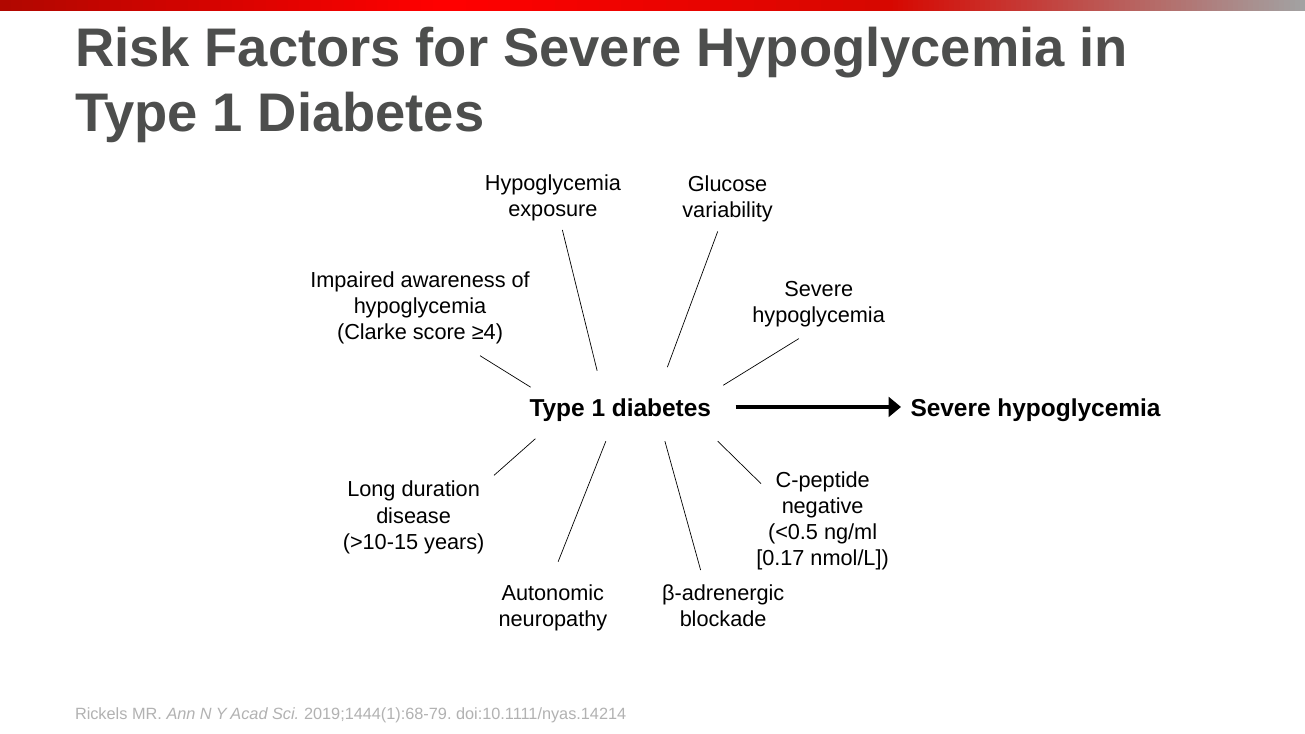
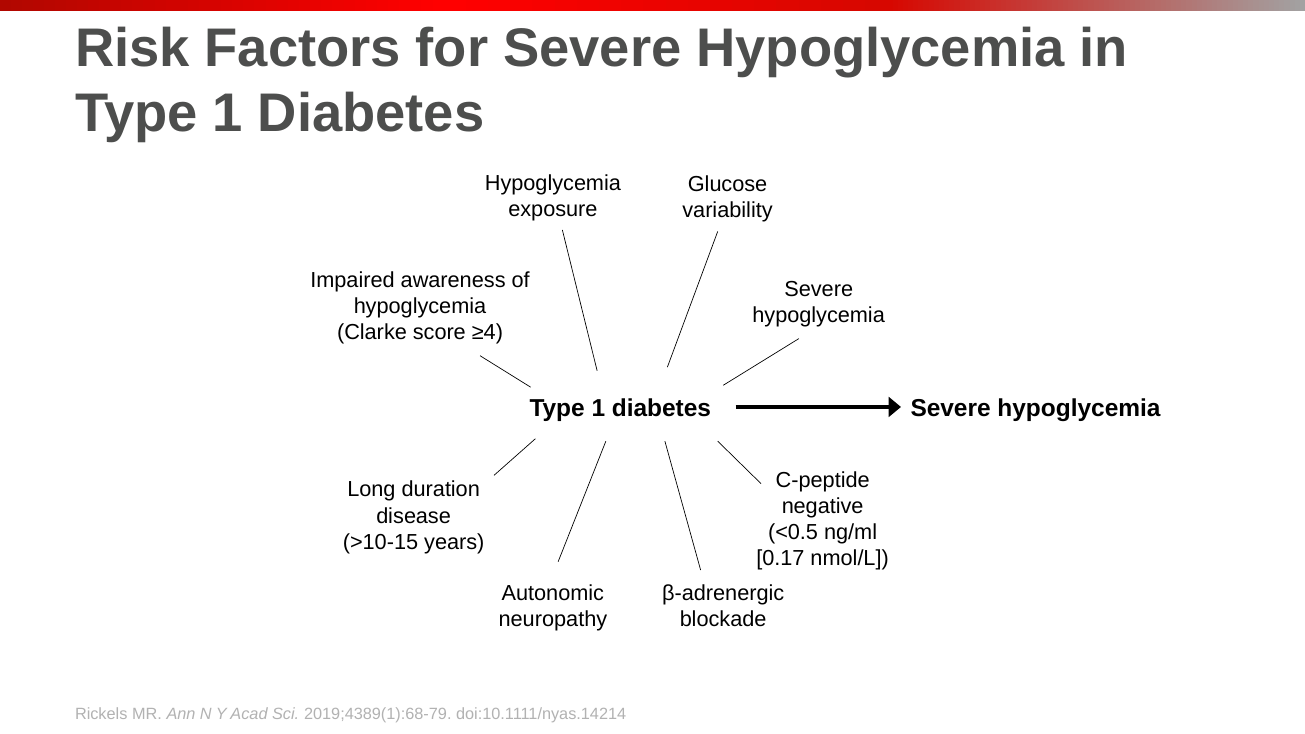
2019;1444(1):68-79: 2019;1444(1):68-79 -> 2019;4389(1):68-79
